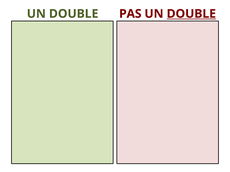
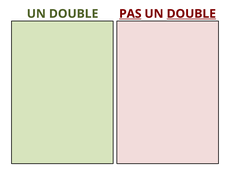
PAS underline: none -> present
